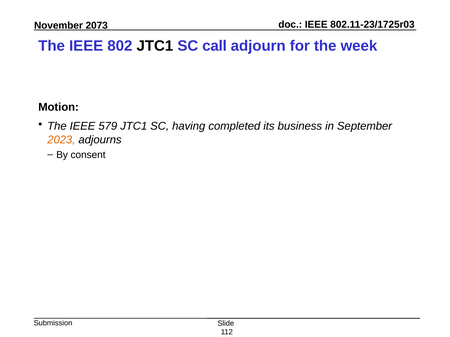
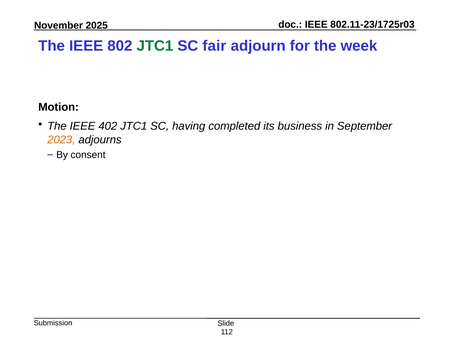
2073: 2073 -> 2025
JTC1 at (155, 46) colour: black -> green
call: call -> fair
579: 579 -> 402
